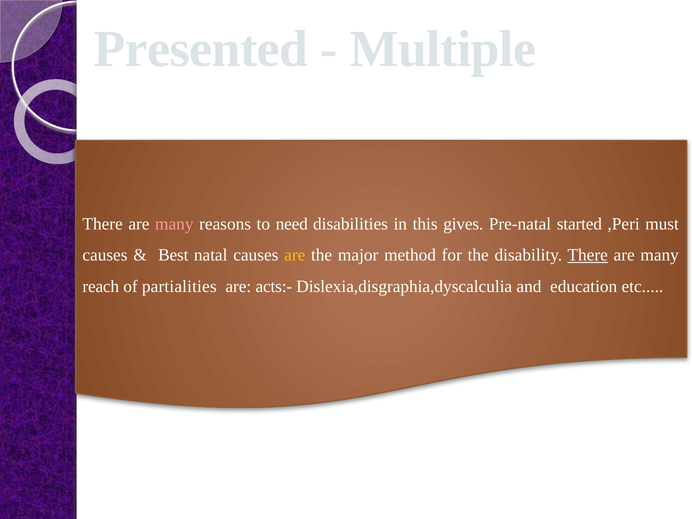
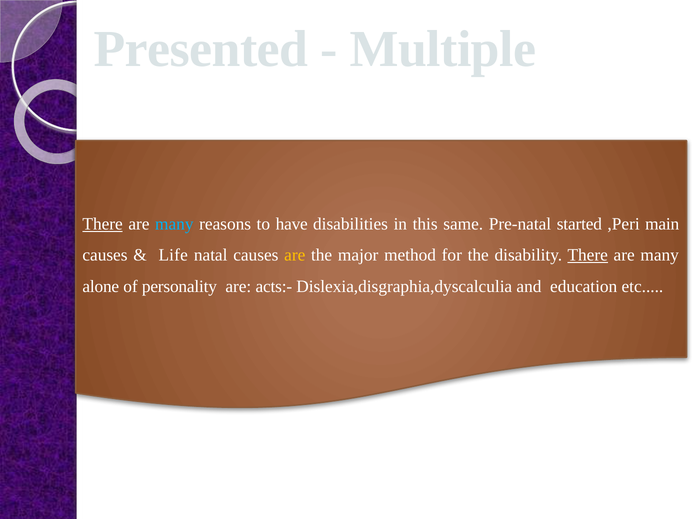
There at (103, 224) underline: none -> present
many at (174, 224) colour: pink -> light blue
need: need -> have
gives: gives -> same
must: must -> main
Best: Best -> Life
reach: reach -> alone
partialities: partialities -> personality
